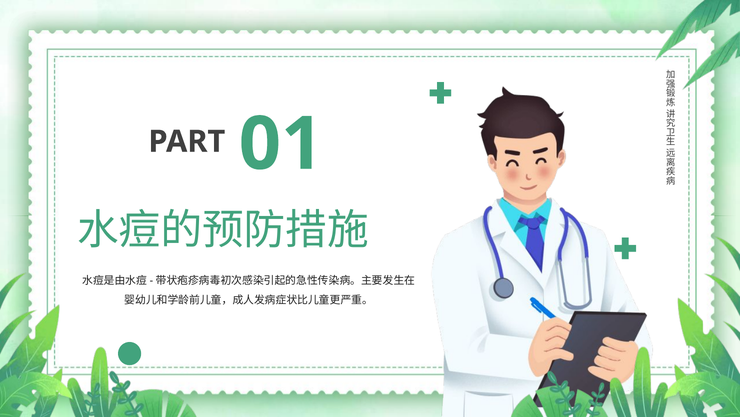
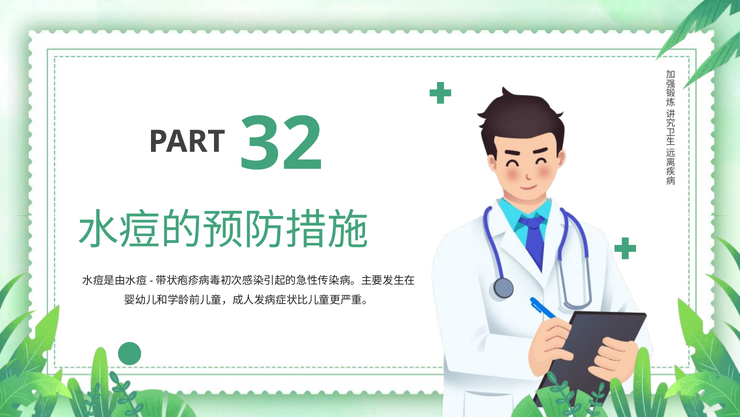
01: 01 -> 32
